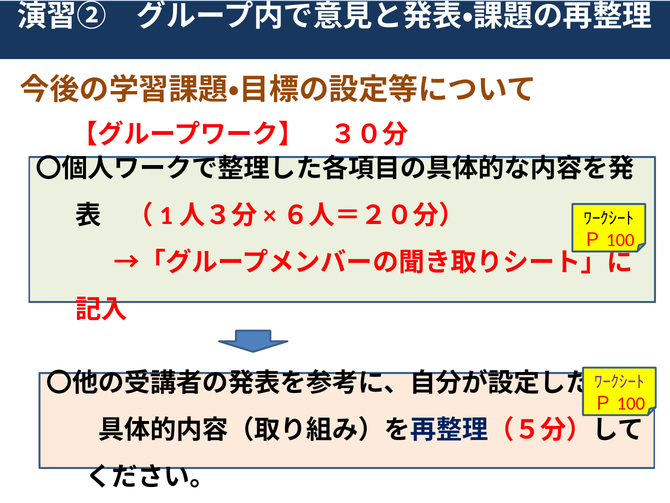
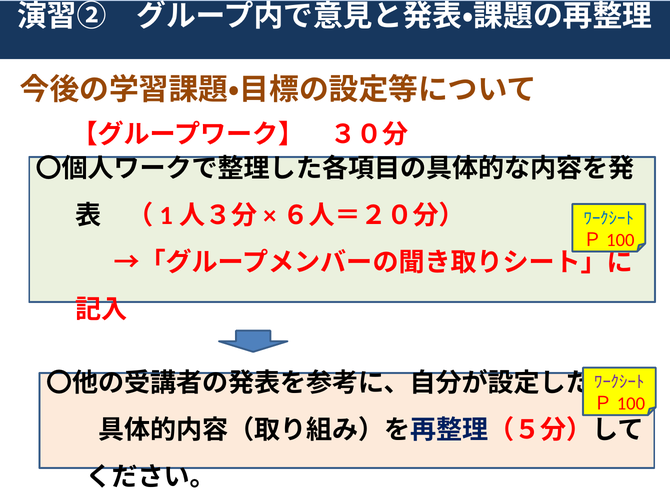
ﾜｰｸｼｰﾄ at (609, 218) colour: black -> blue
